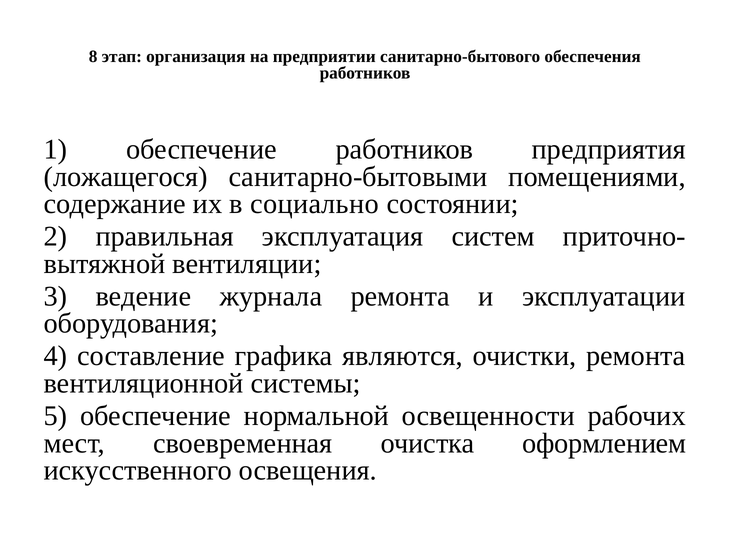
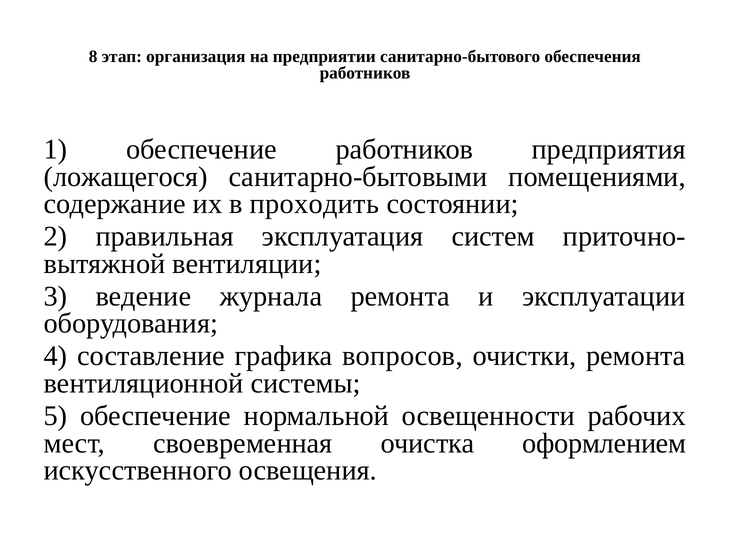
социально: социально -> проходить
являются: являются -> вопросов
